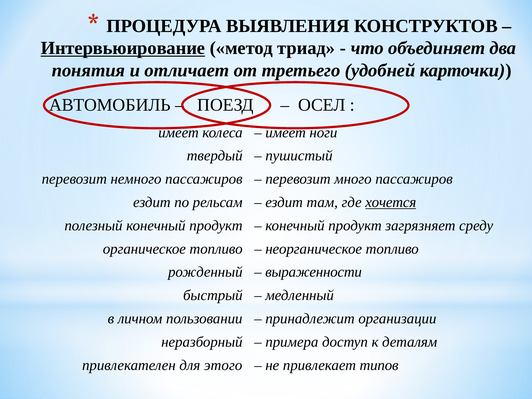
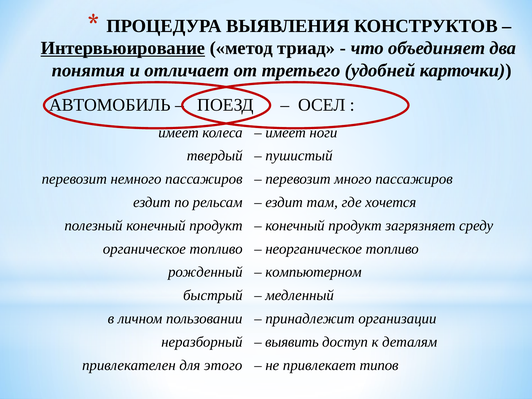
хочется underline: present -> none
выраженности: выраженности -> компьютерном
примера: примера -> выявить
